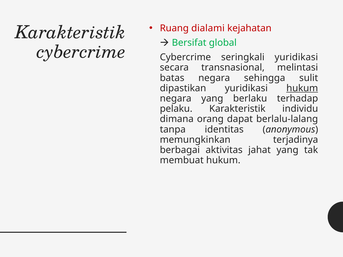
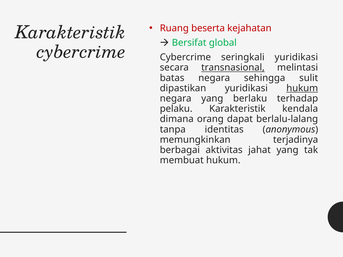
dialami: dialami -> beserta
transnasional underline: none -> present
individu: individu -> kendala
